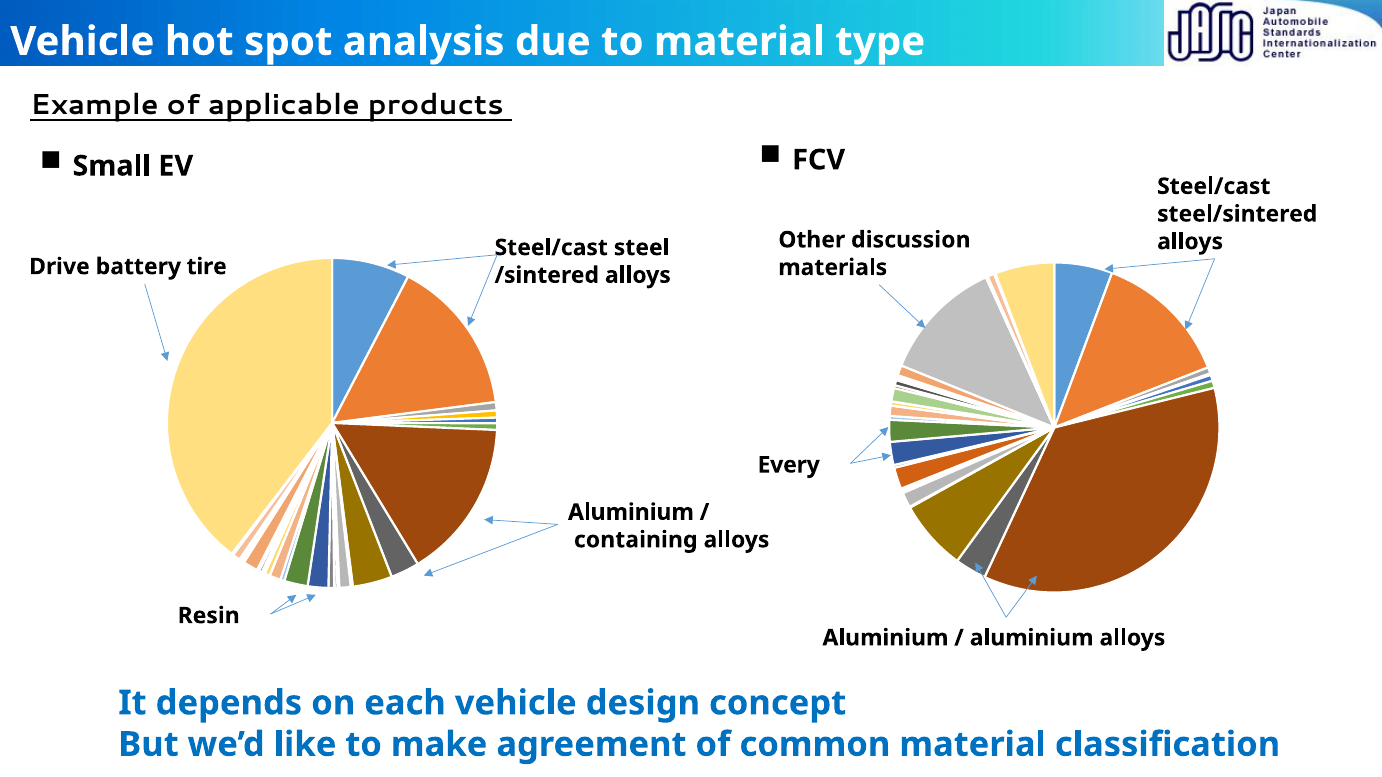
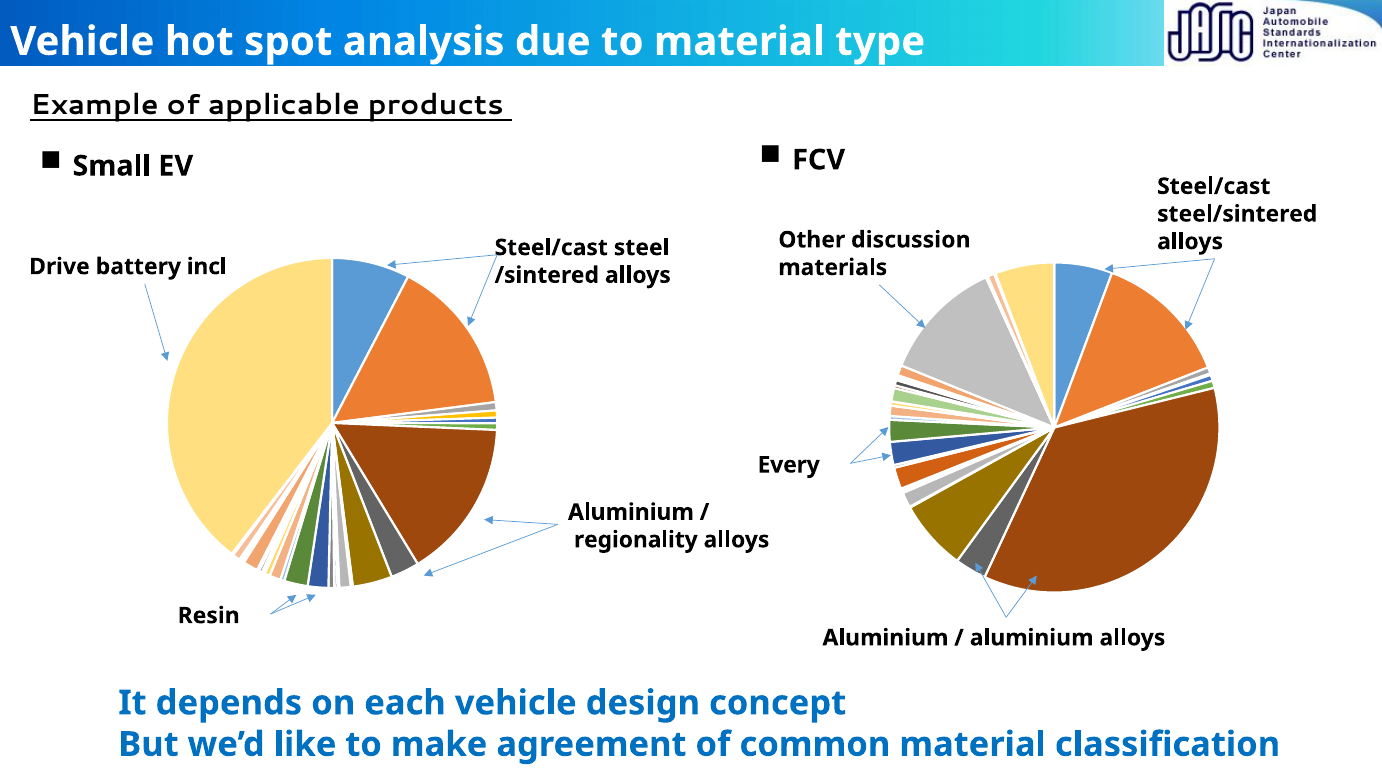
tire: tire -> incl
containing: containing -> regionality
